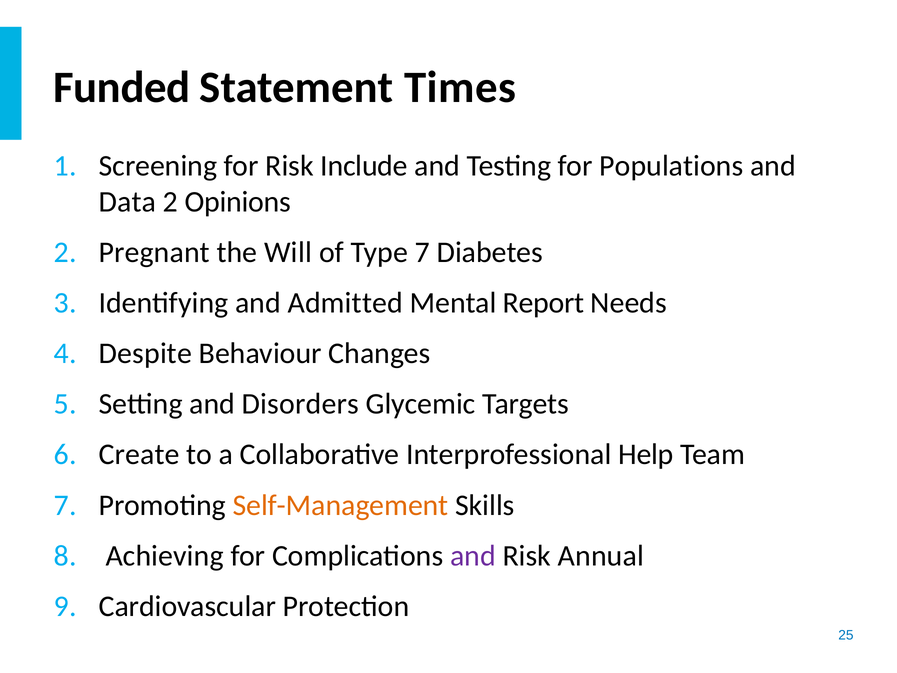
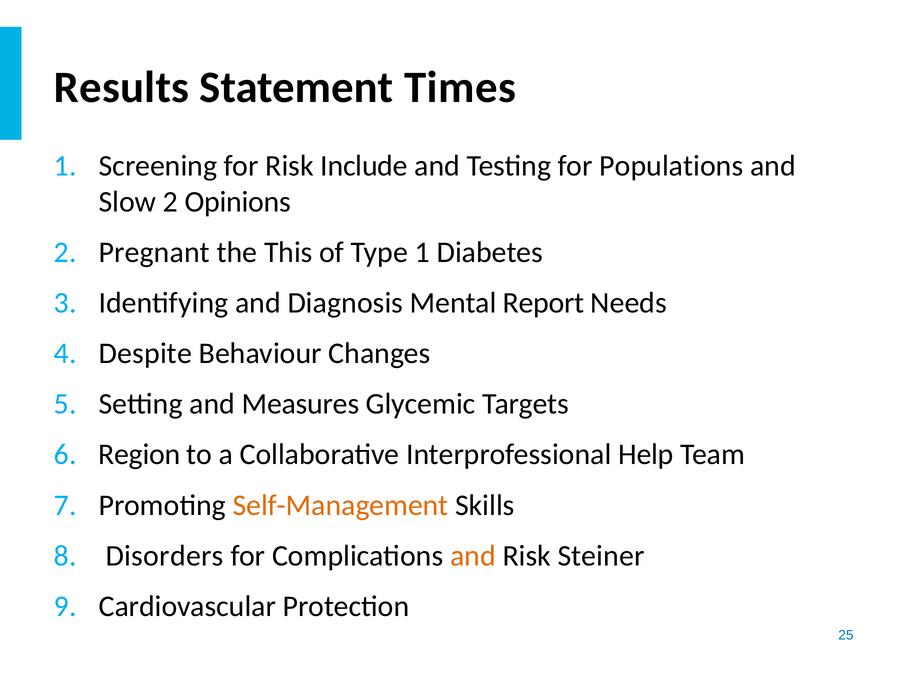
Funded: Funded -> Results
Data: Data -> Slow
Will: Will -> This
Type 7: 7 -> 1
Admitted: Admitted -> Diagnosis
Disorders: Disorders -> Measures
Create: Create -> Region
Achieving: Achieving -> Disorders
and at (473, 555) colour: purple -> orange
Annual: Annual -> Steiner
